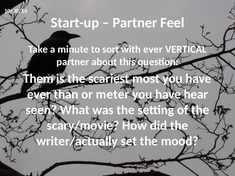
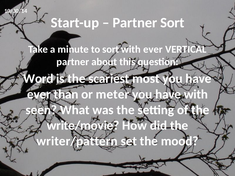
Partner Feel: Feel -> Sort
Them: Them -> Word
have hear: hear -> with
scary/movie: scary/movie -> write/movie
writer/actually: writer/actually -> writer/pattern
